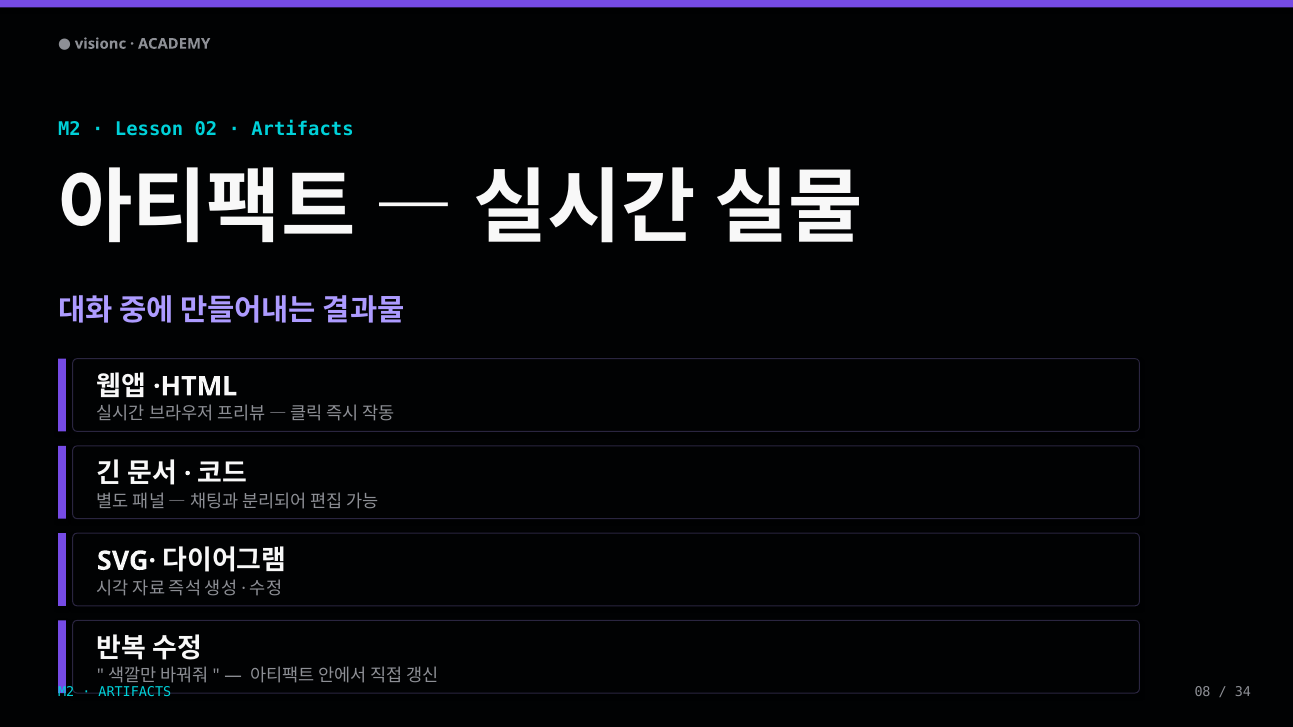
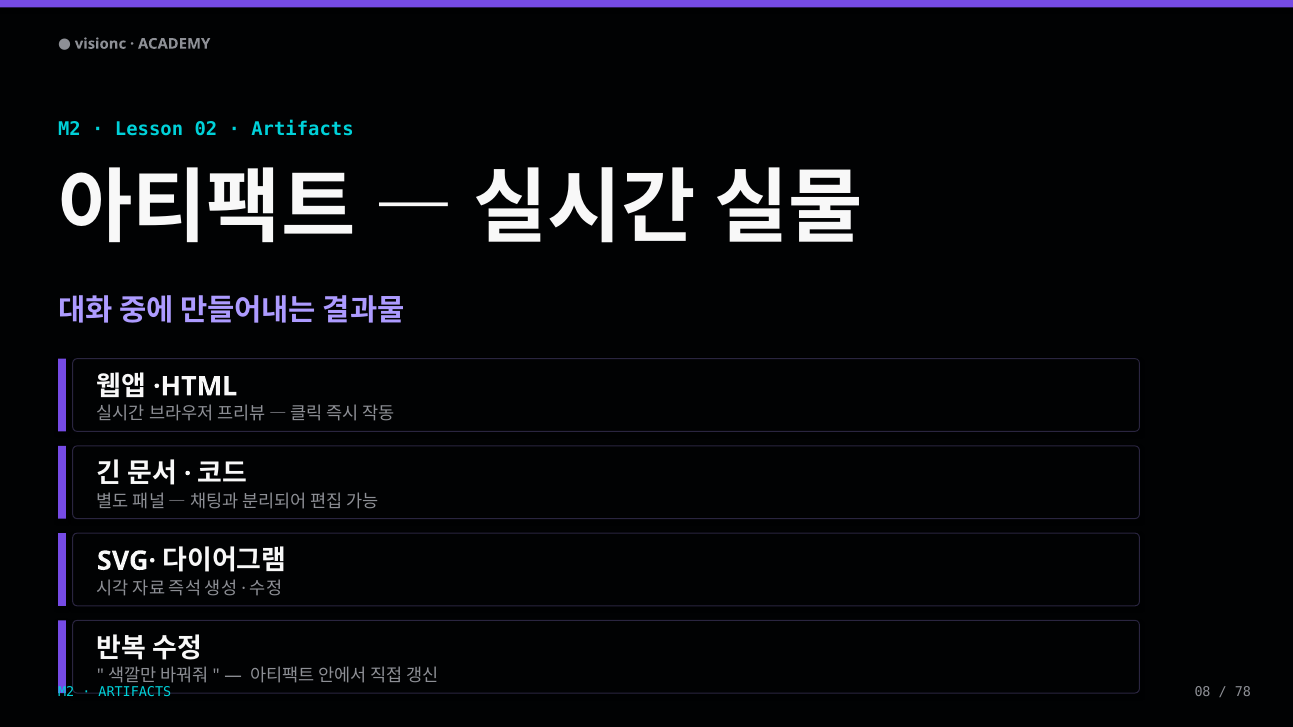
34: 34 -> 78
